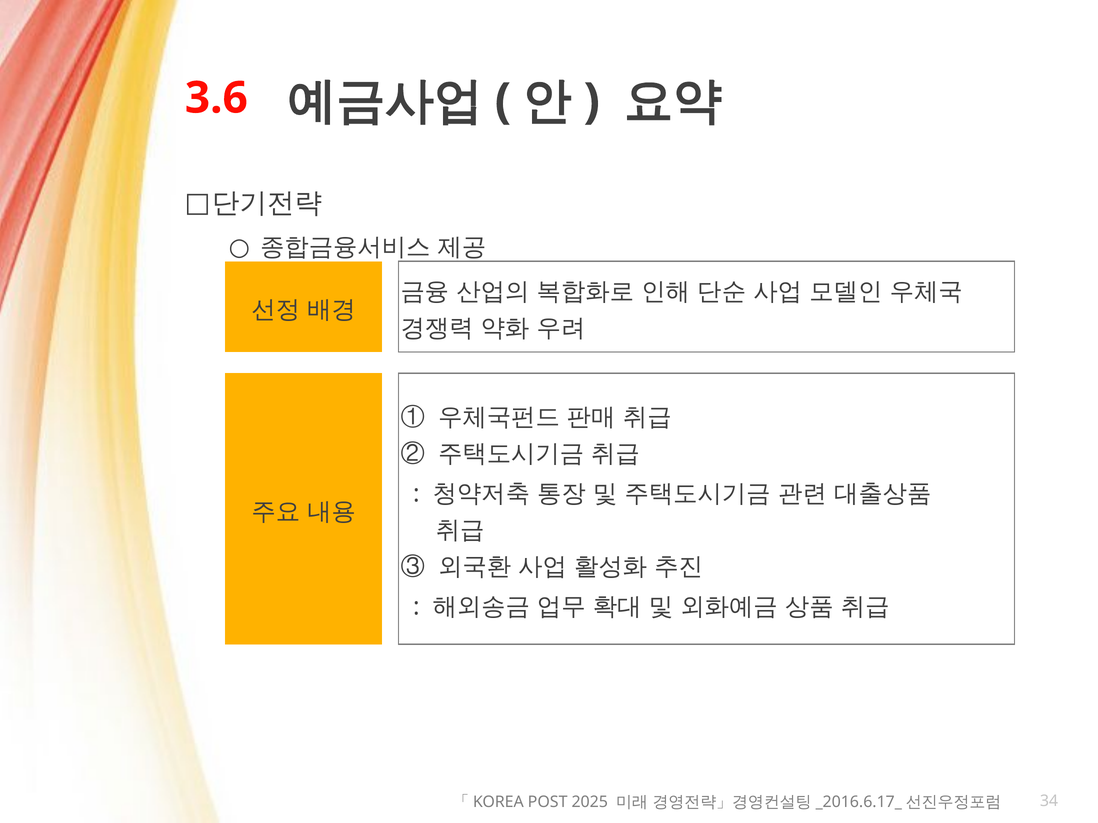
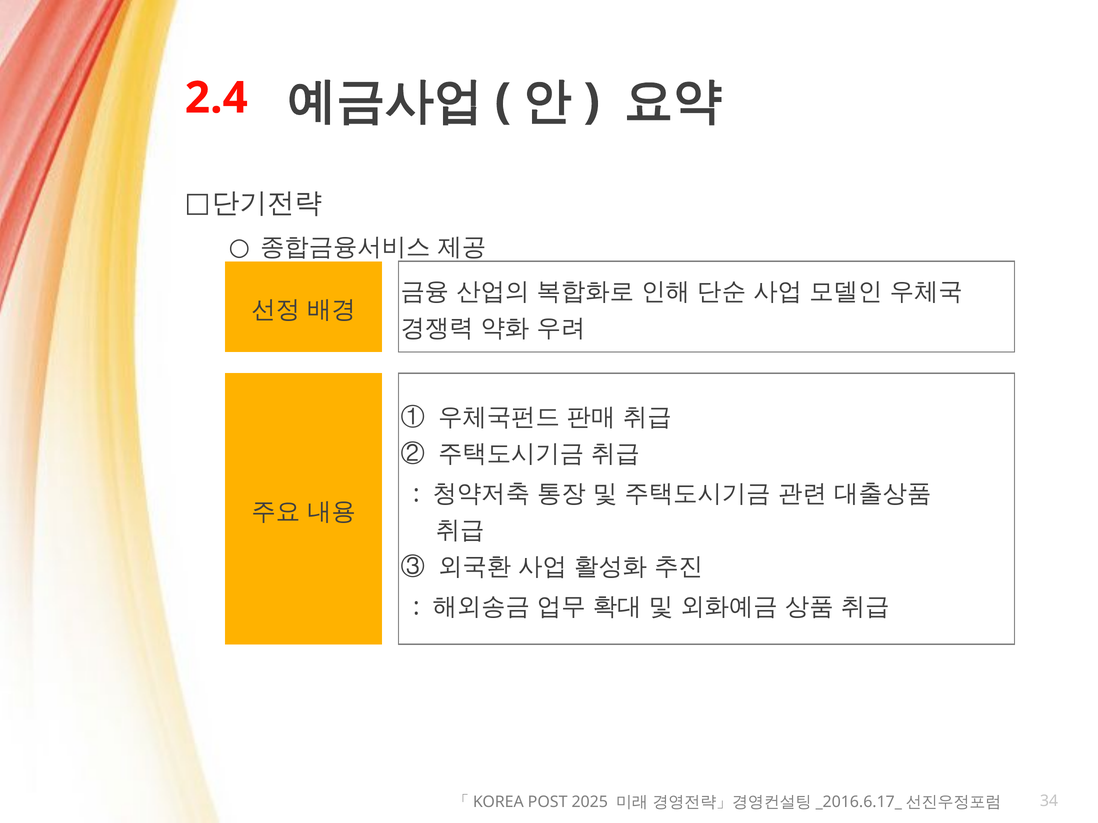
3.6: 3.6 -> 2.4
